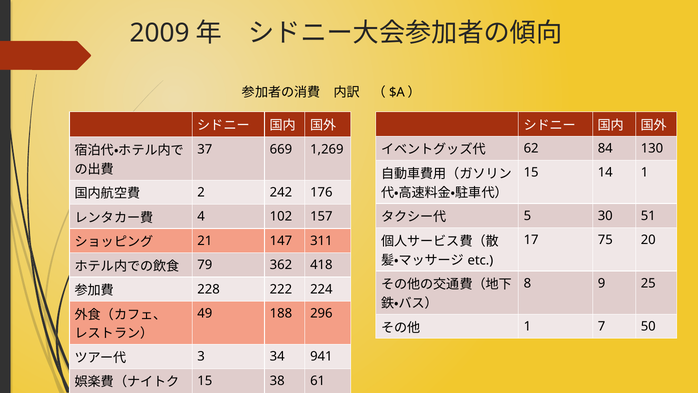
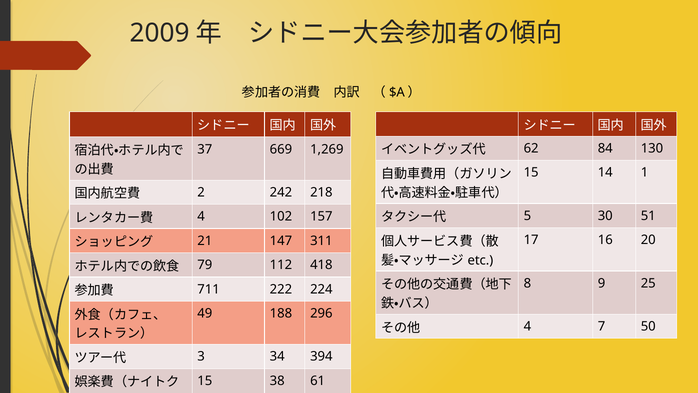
176: 176 -> 218
75: 75 -> 16
362: 362 -> 112
228: 228 -> 711
1 at (527, 326): 1 -> 4
941: 941 -> 394
